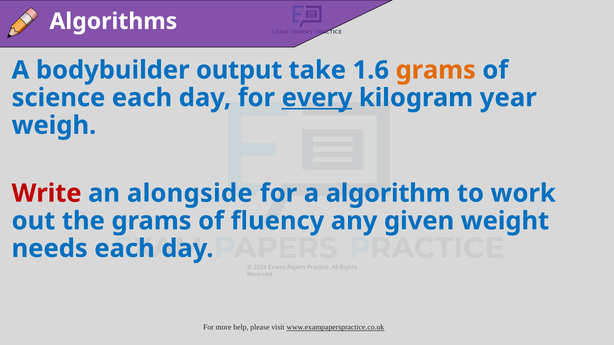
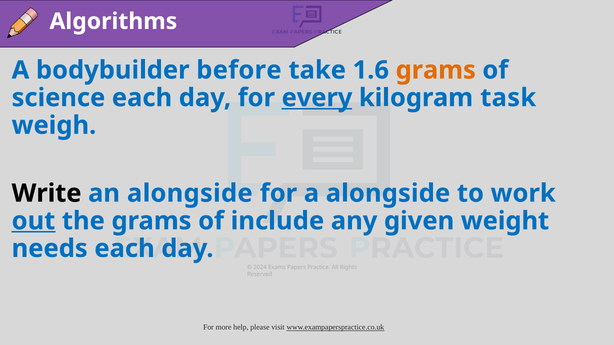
output: output -> before
year: year -> task
Write colour: red -> black
a algorithm: algorithm -> alongside
out underline: none -> present
fluency: fluency -> include
